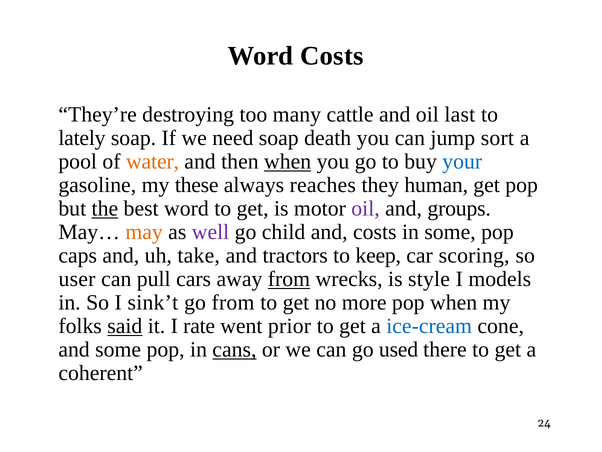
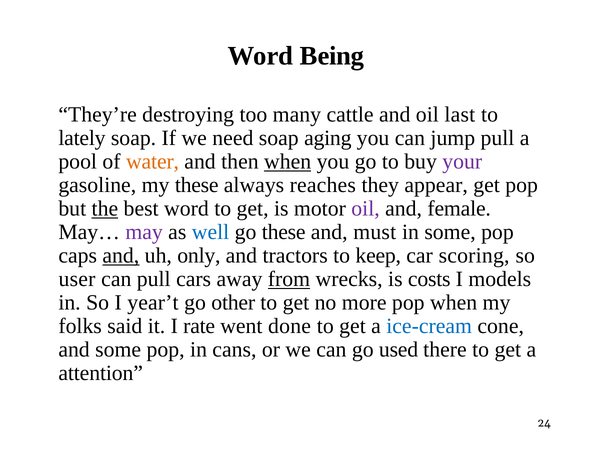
Word Costs: Costs -> Being
death: death -> aging
jump sort: sort -> pull
your colour: blue -> purple
human: human -> appear
groups: groups -> female
may colour: orange -> purple
well colour: purple -> blue
go child: child -> these
and costs: costs -> must
and at (121, 255) underline: none -> present
take: take -> only
style: style -> costs
sink’t: sink’t -> year’t
go from: from -> other
said underline: present -> none
prior: prior -> done
cans underline: present -> none
coherent: coherent -> attention
